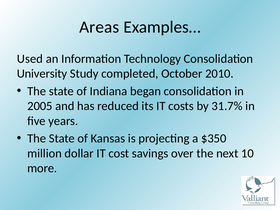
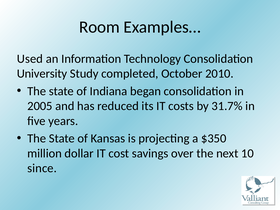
Areas: Areas -> Room
more: more -> since
